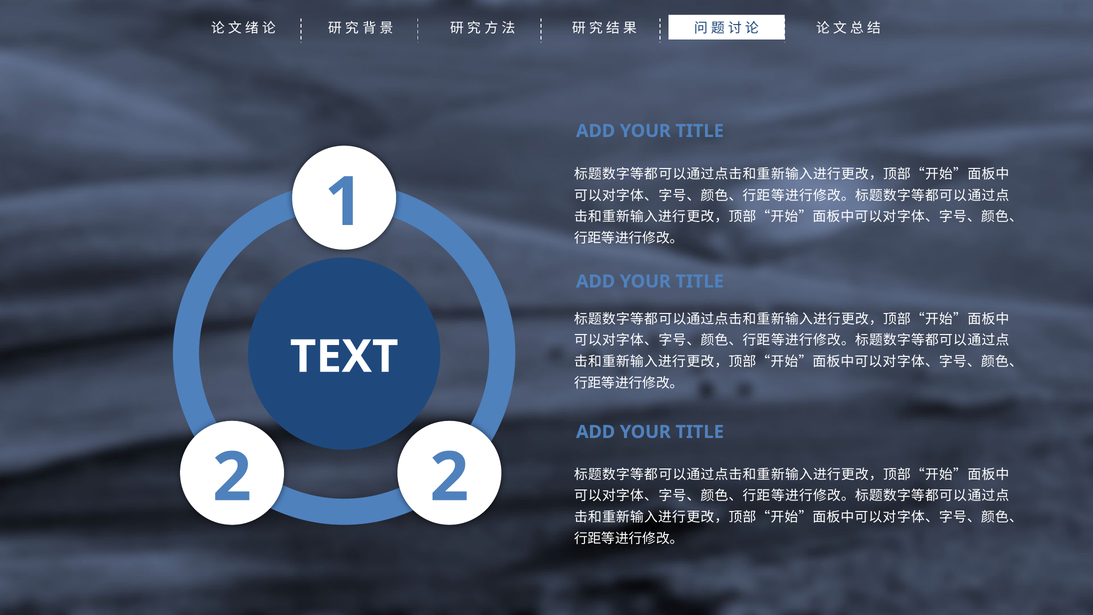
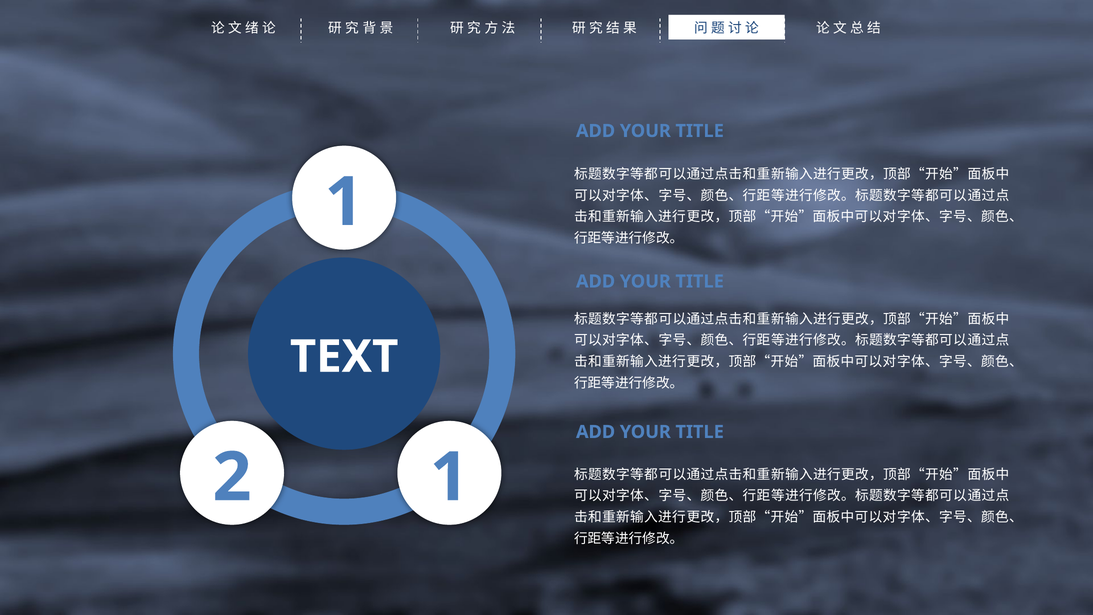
2 2: 2 -> 1
